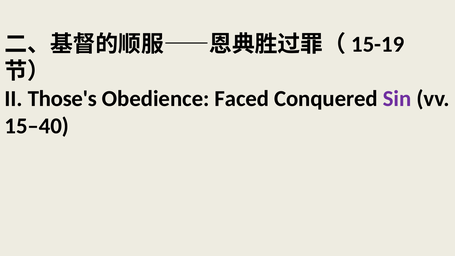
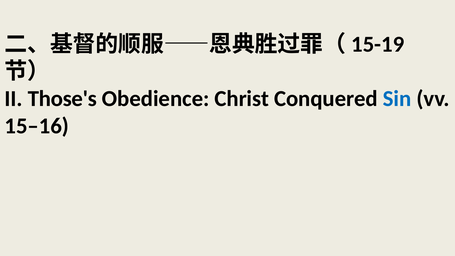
Faced: Faced -> Christ
Sin colour: purple -> blue
15–40: 15–40 -> 15–16
